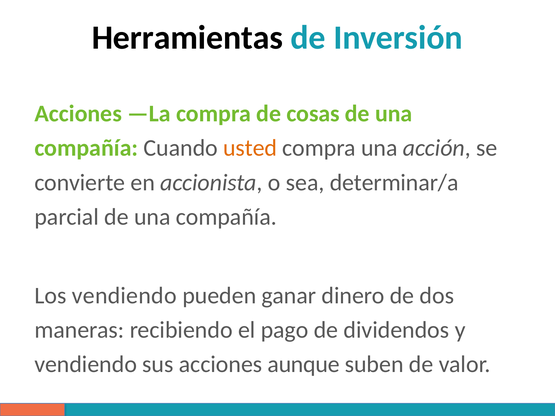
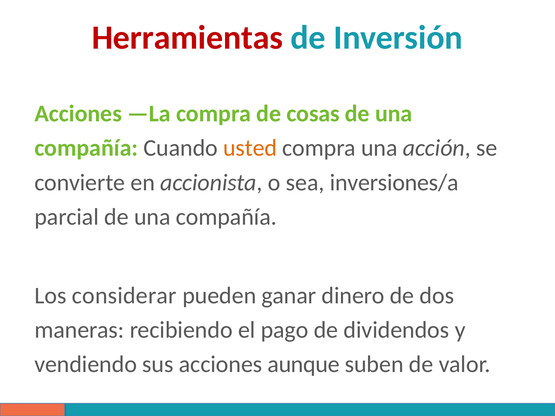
Herramientas colour: black -> red
determinar/a: determinar/a -> inversiones/a
Los vendiendo: vendiendo -> considerar
